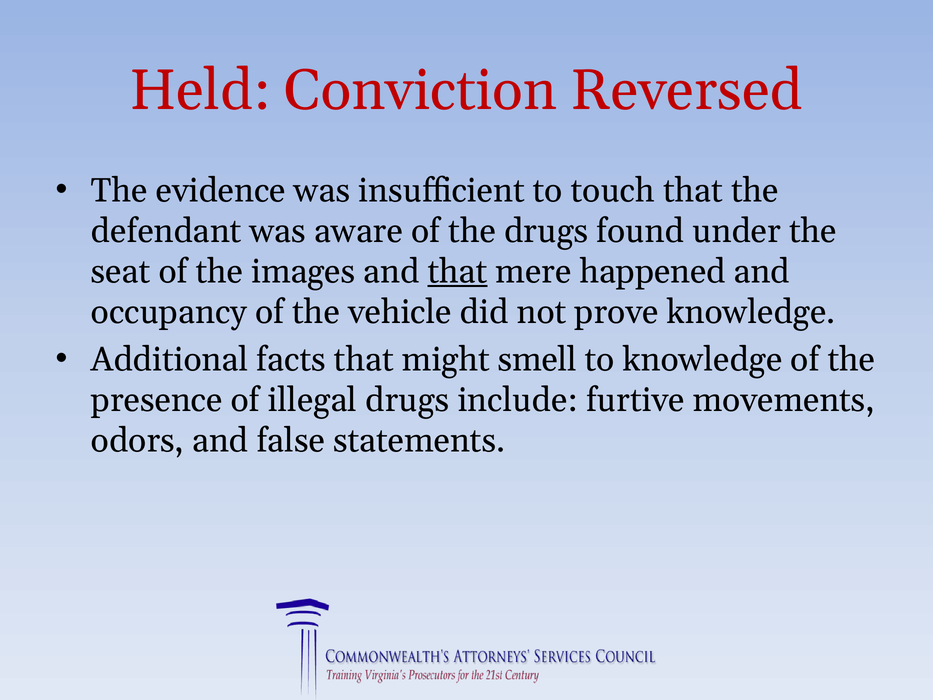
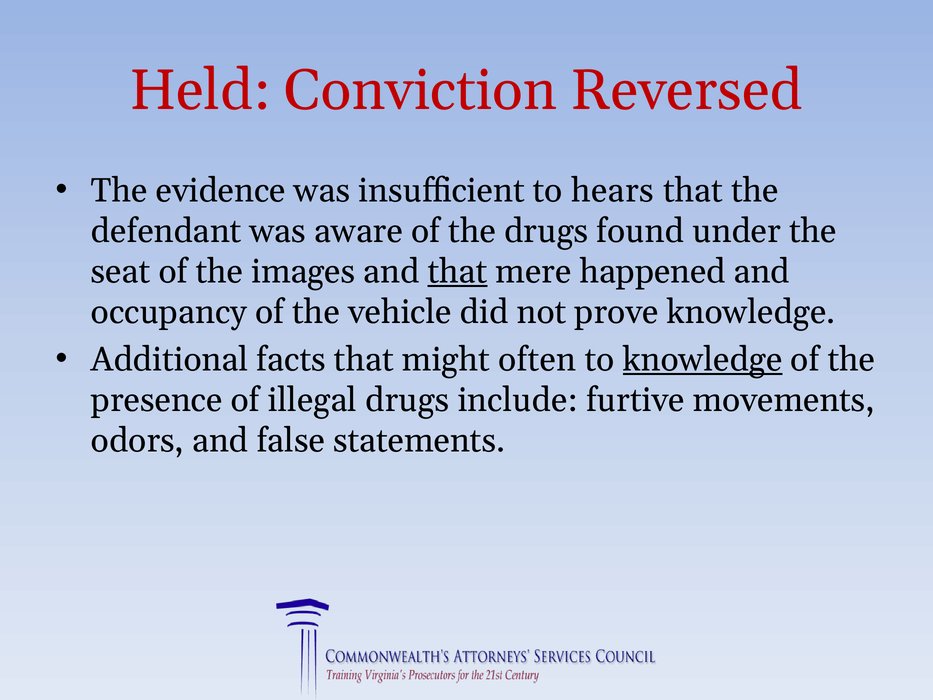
touch: touch -> hears
smell: smell -> often
knowledge at (703, 359) underline: none -> present
